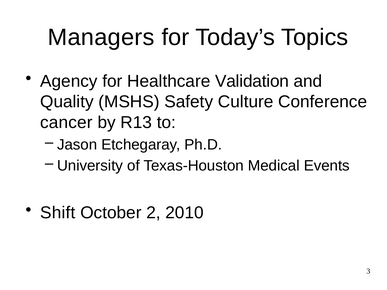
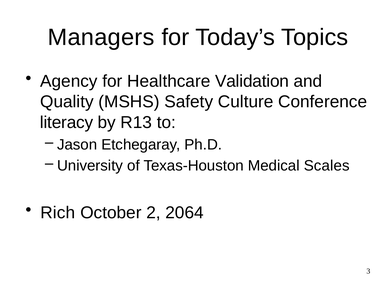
cancer: cancer -> literacy
Events: Events -> Scales
Shift: Shift -> Rich
2010: 2010 -> 2064
